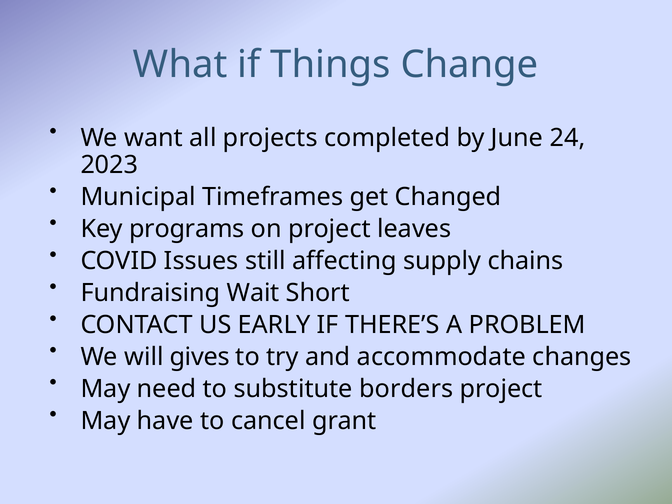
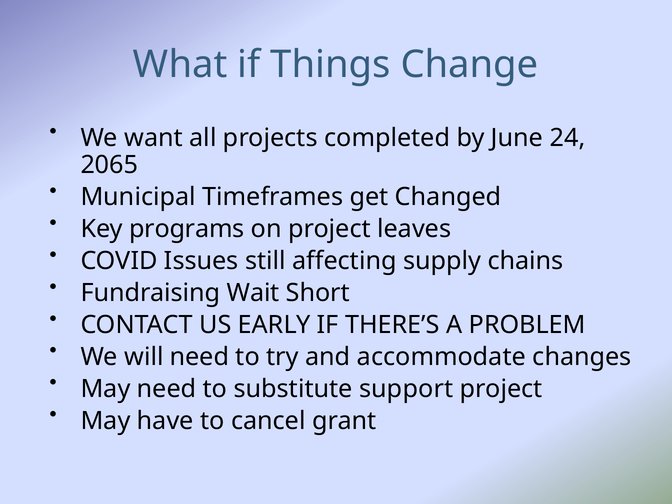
2023: 2023 -> 2065
will gives: gives -> need
borders: borders -> support
